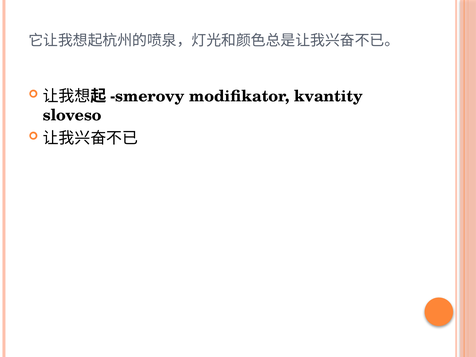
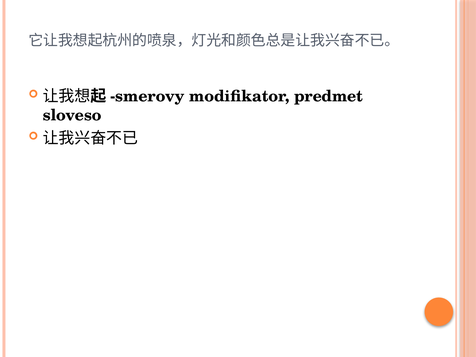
kvantity: kvantity -> predmet
